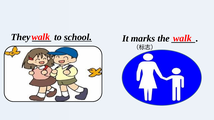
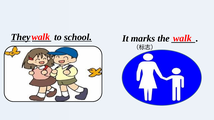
They underline: none -> present
